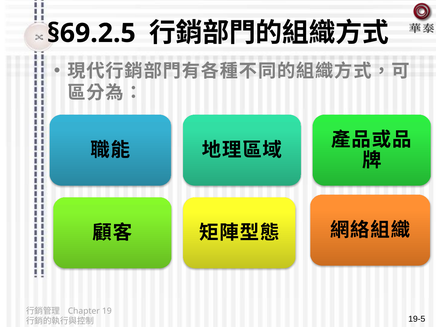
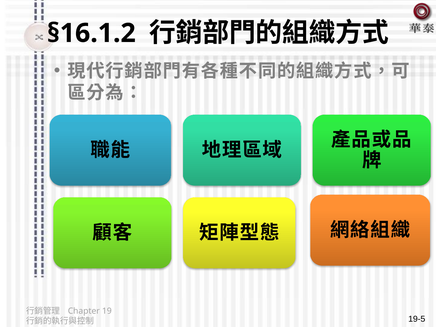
§69.2.5: §69.2.5 -> §16.1.2
